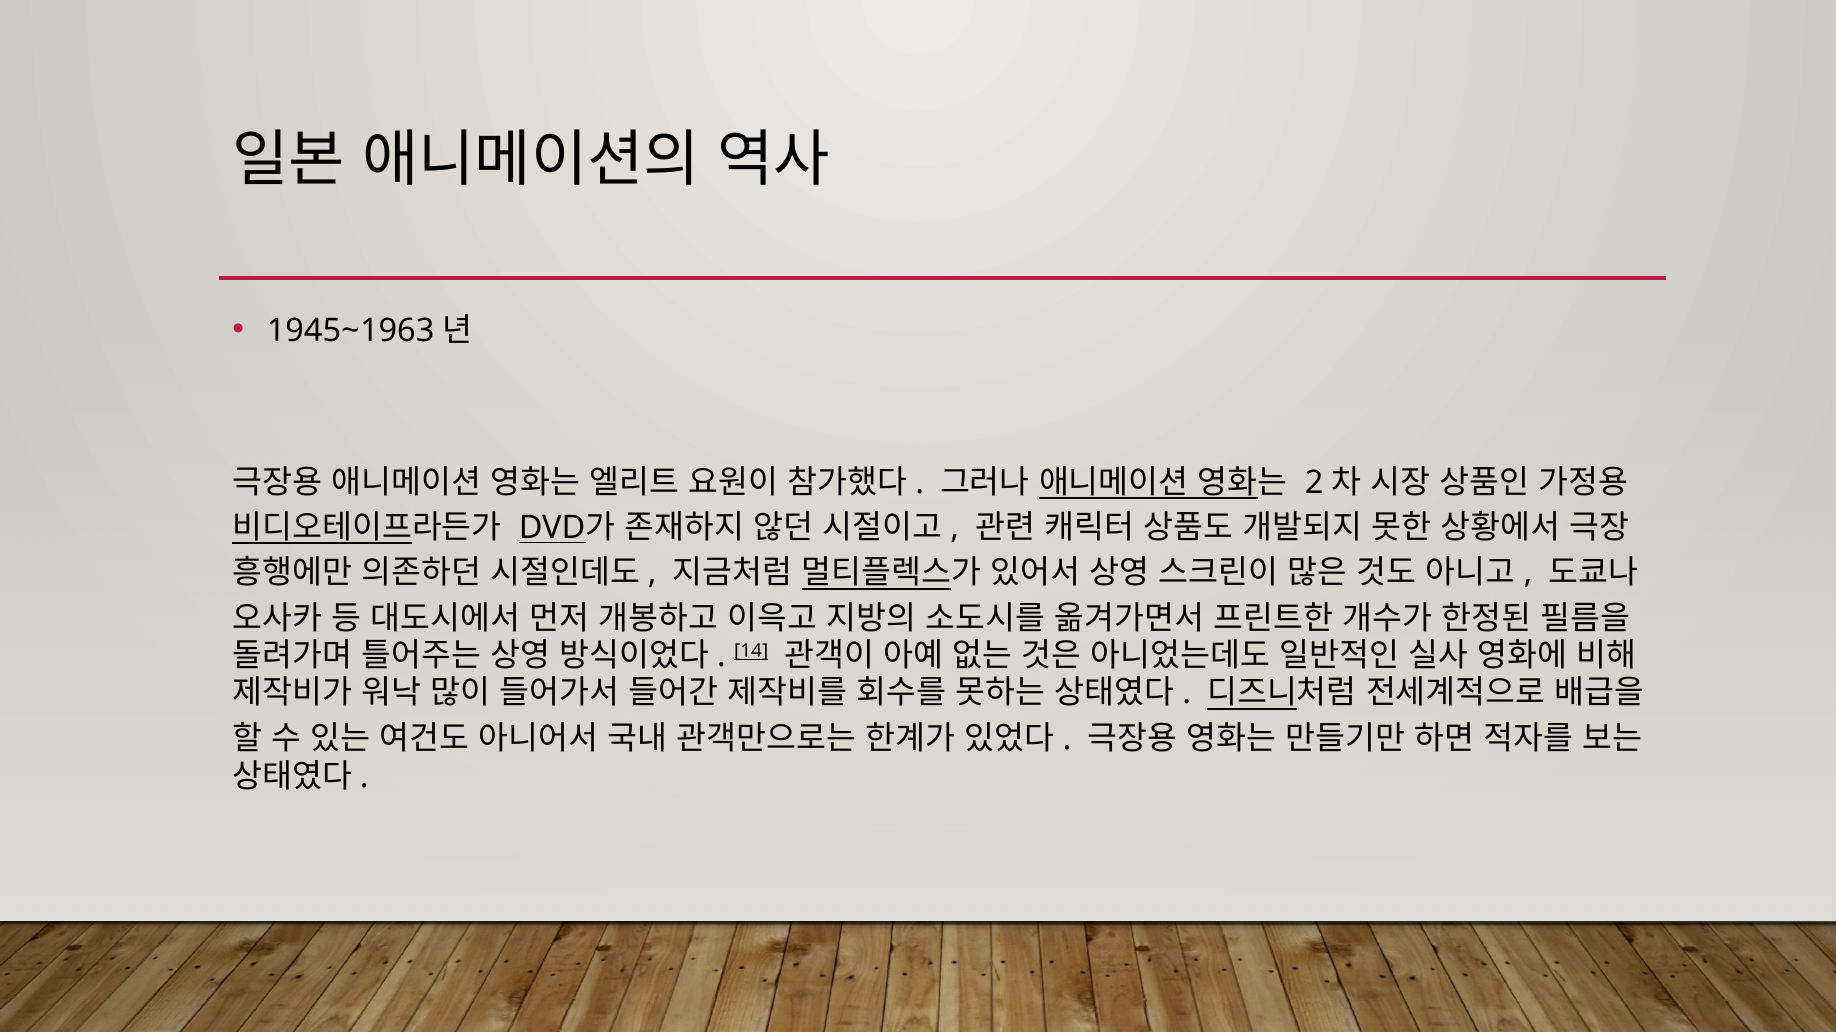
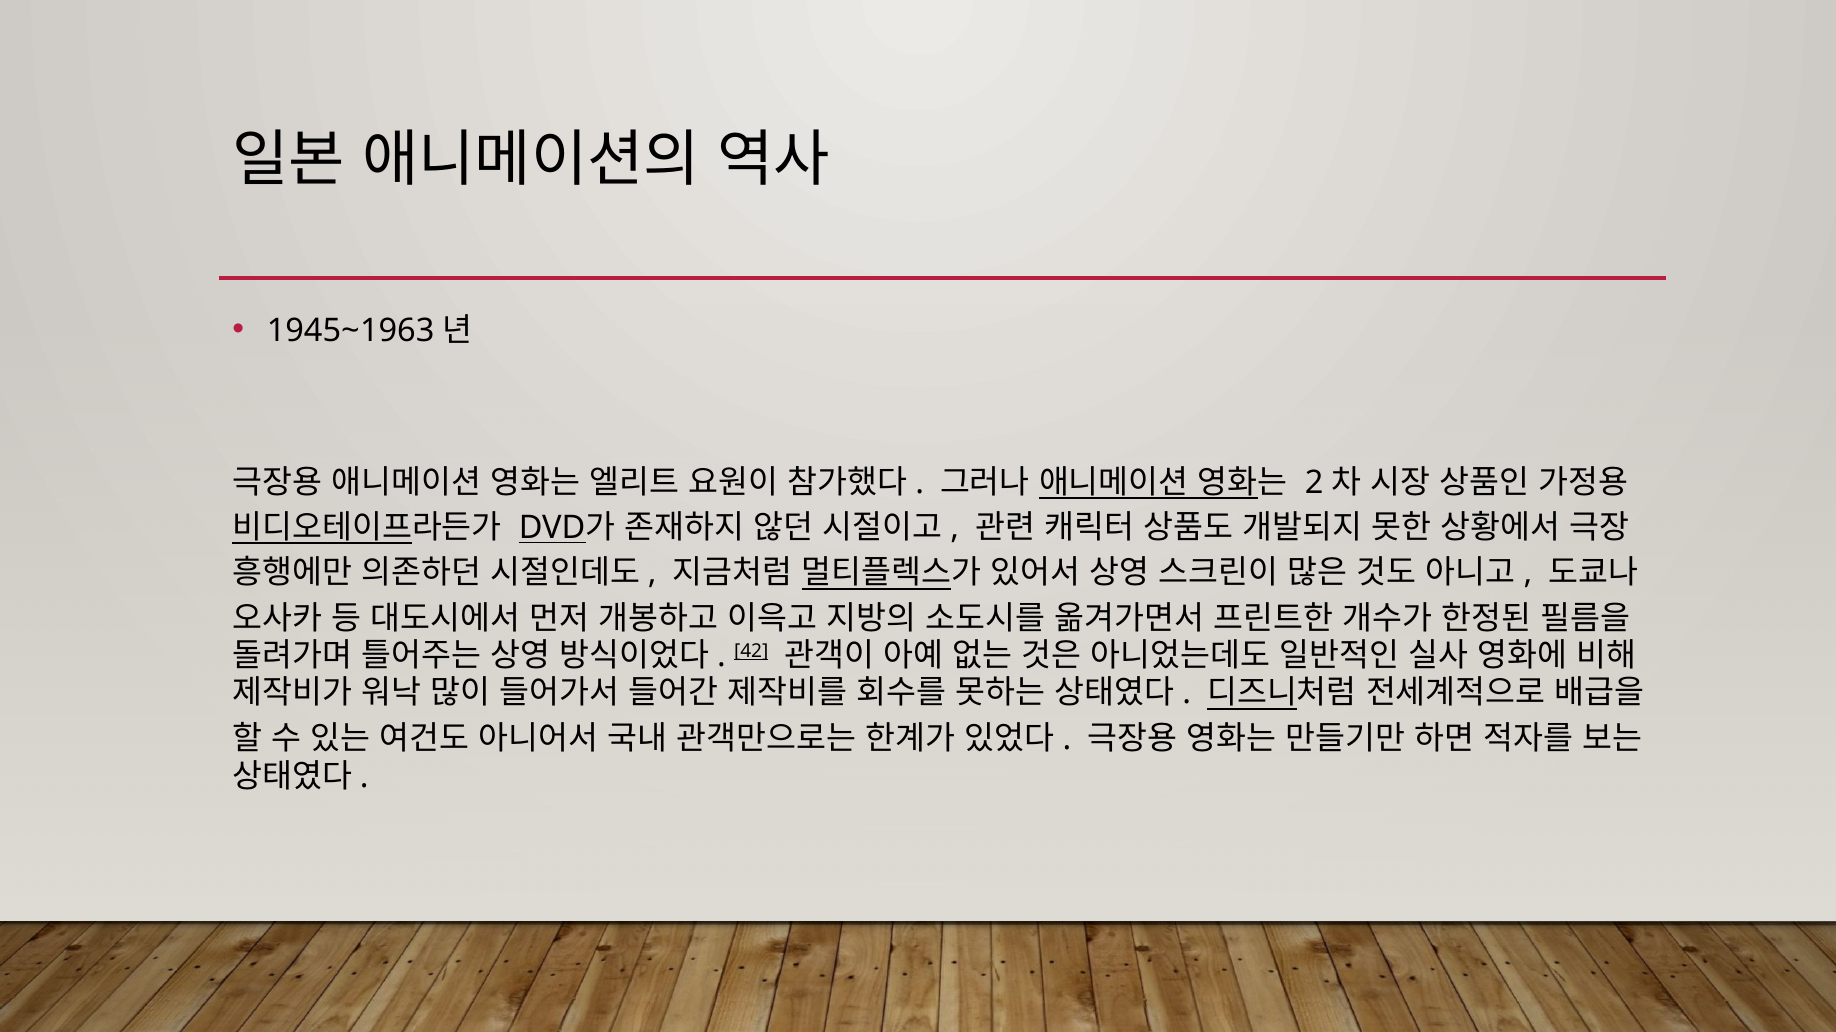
14: 14 -> 42
